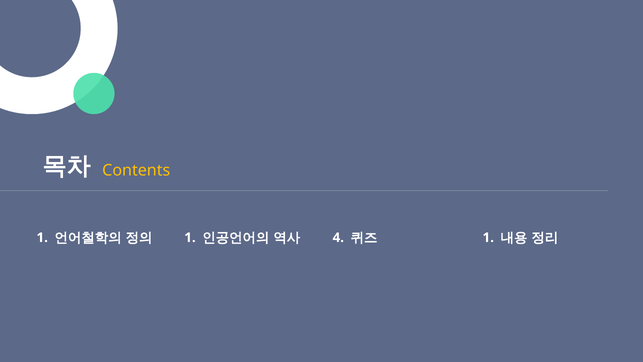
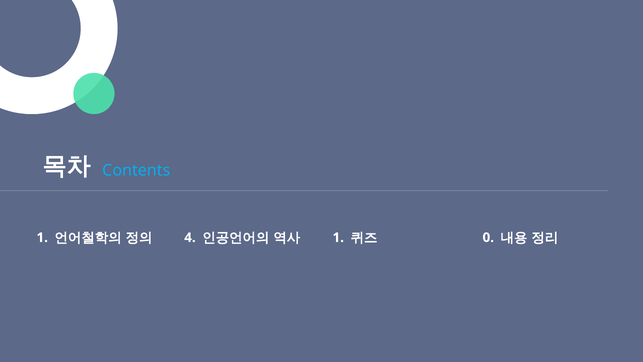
Contents colour: yellow -> light blue
1 at (190, 237): 1 -> 4
4 at (338, 237): 4 -> 1
1 at (488, 237): 1 -> 0
